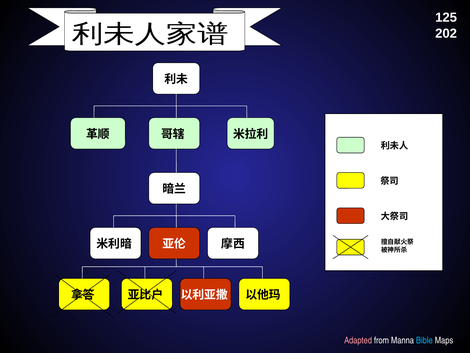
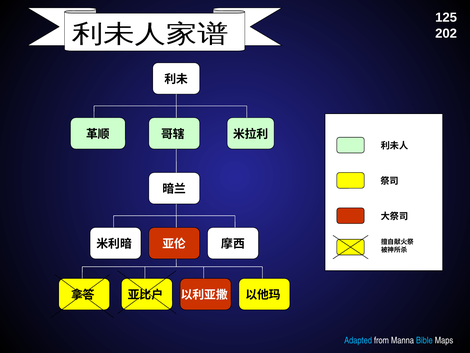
Adapted colour: pink -> light blue
